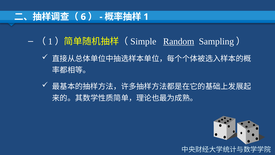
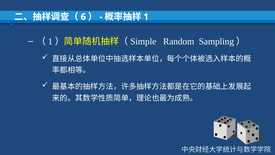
Random underline: present -> none
